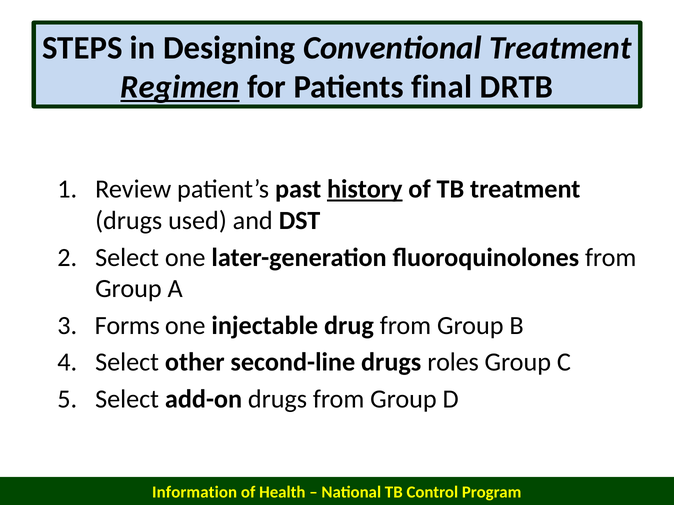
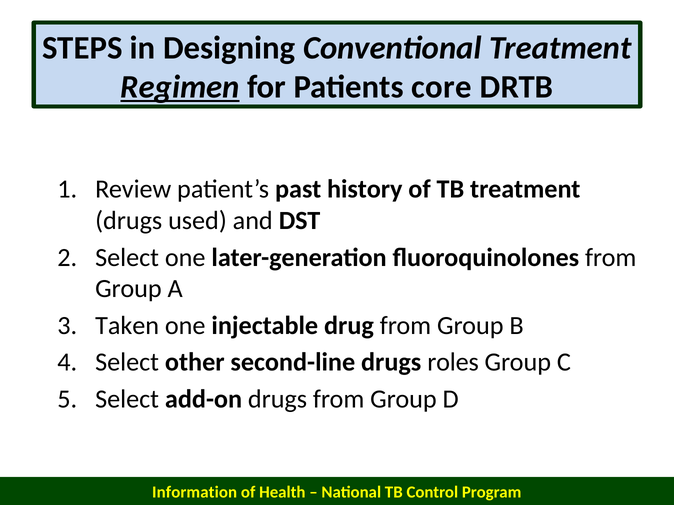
final: final -> core
history underline: present -> none
Forms: Forms -> Taken
